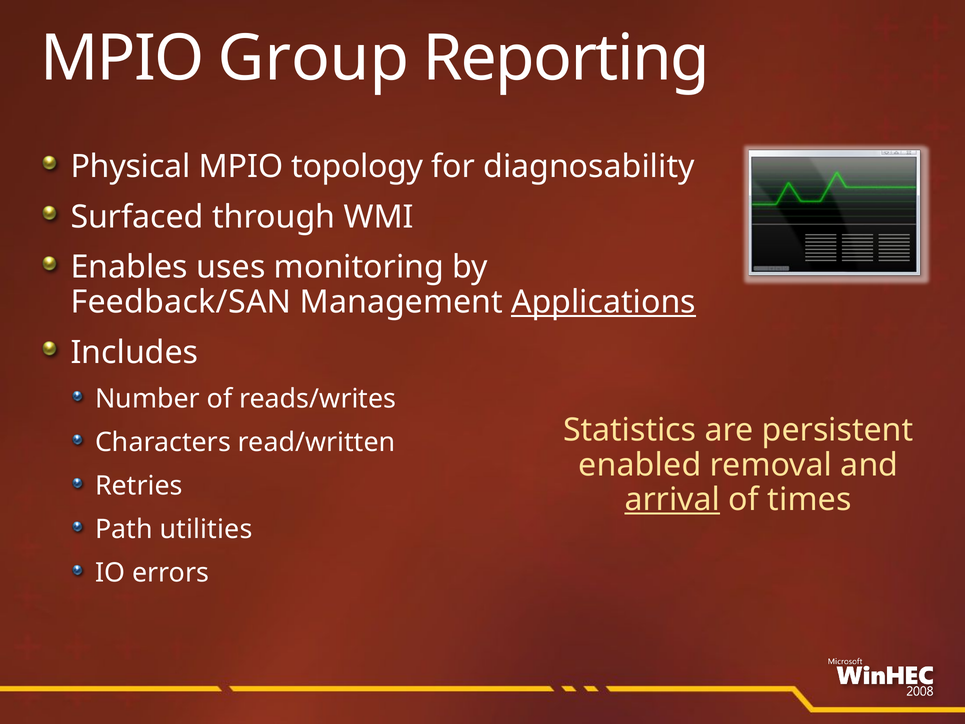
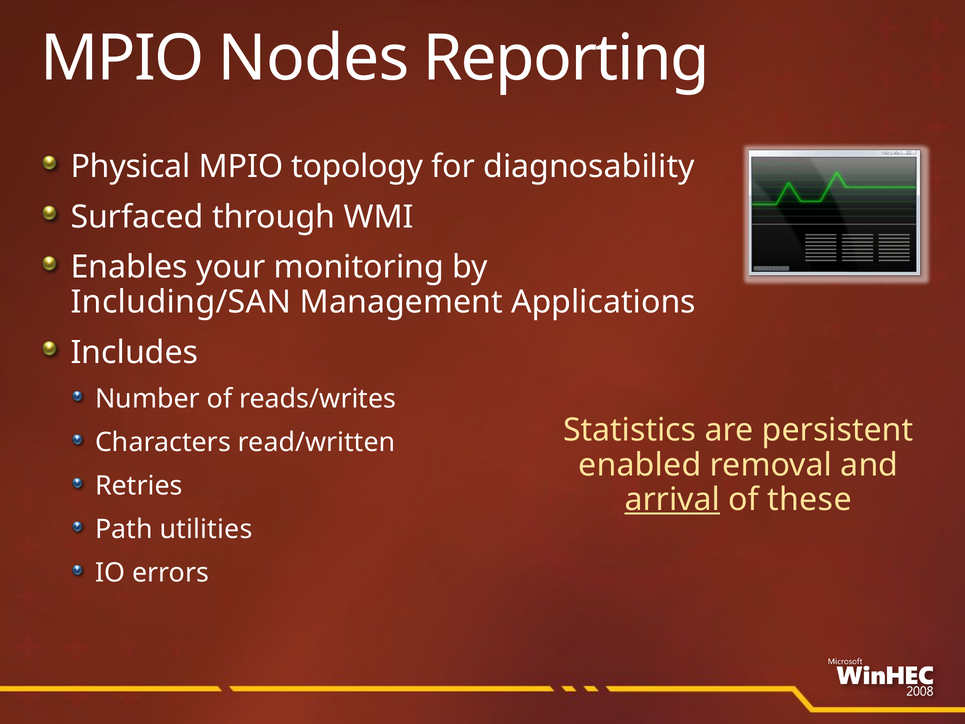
Group: Group -> Nodes
uses: uses -> your
Feedback/SAN: Feedback/SAN -> Including/SAN
Applications underline: present -> none
times: times -> these
